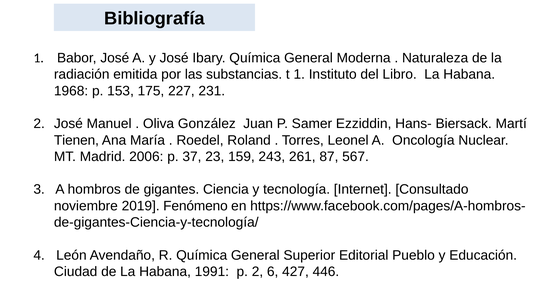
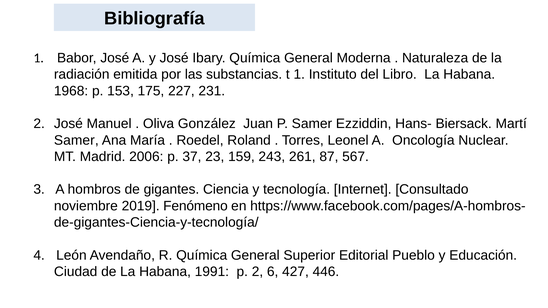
Tienen at (76, 140): Tienen -> Samer
